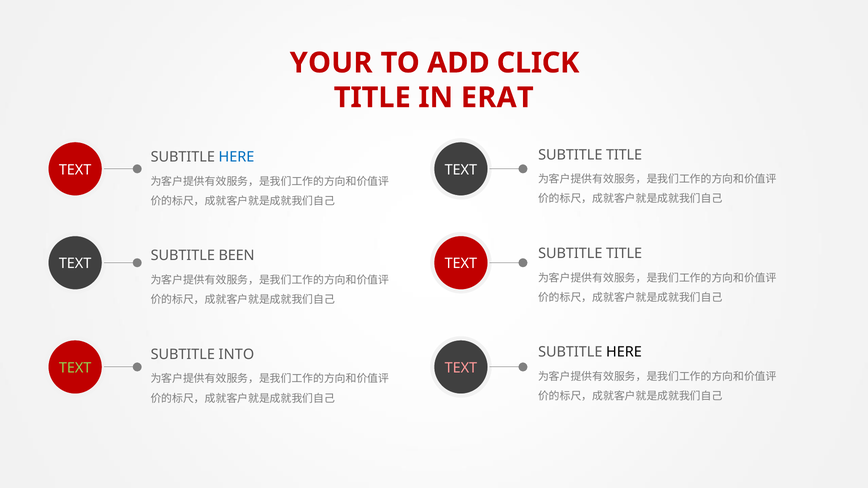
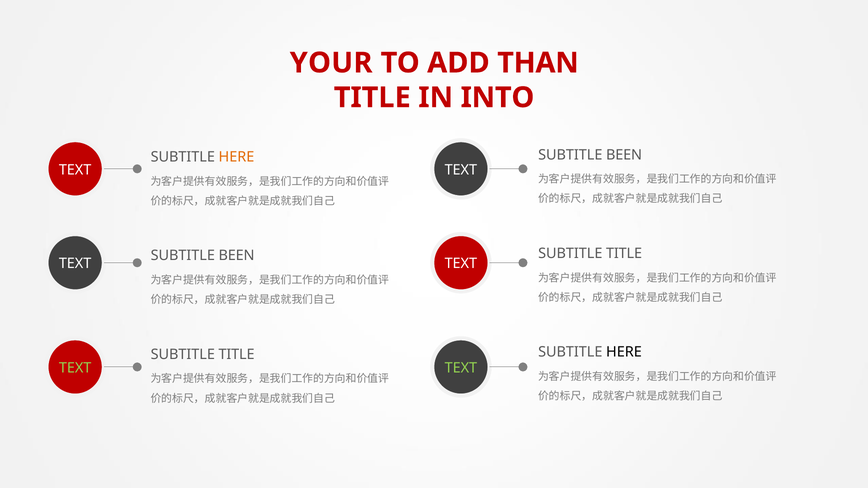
CLICK: CLICK -> THAN
ERAT: ERAT -> INTO
TITLE at (624, 155): TITLE -> BEEN
HERE at (237, 157) colour: blue -> orange
INTO at (236, 354): INTO -> TITLE
TEXT at (461, 368) colour: pink -> light green
